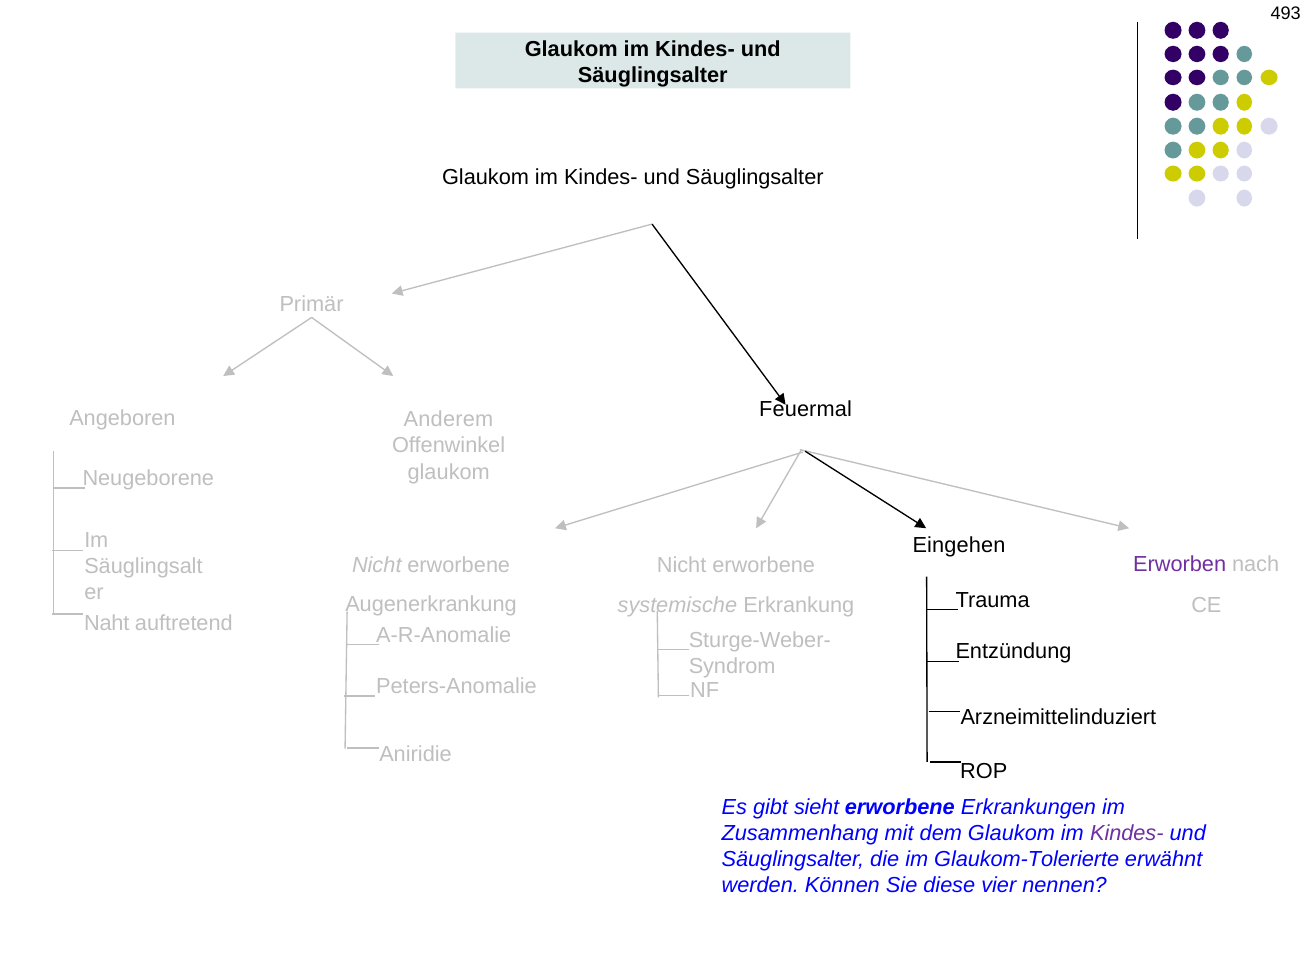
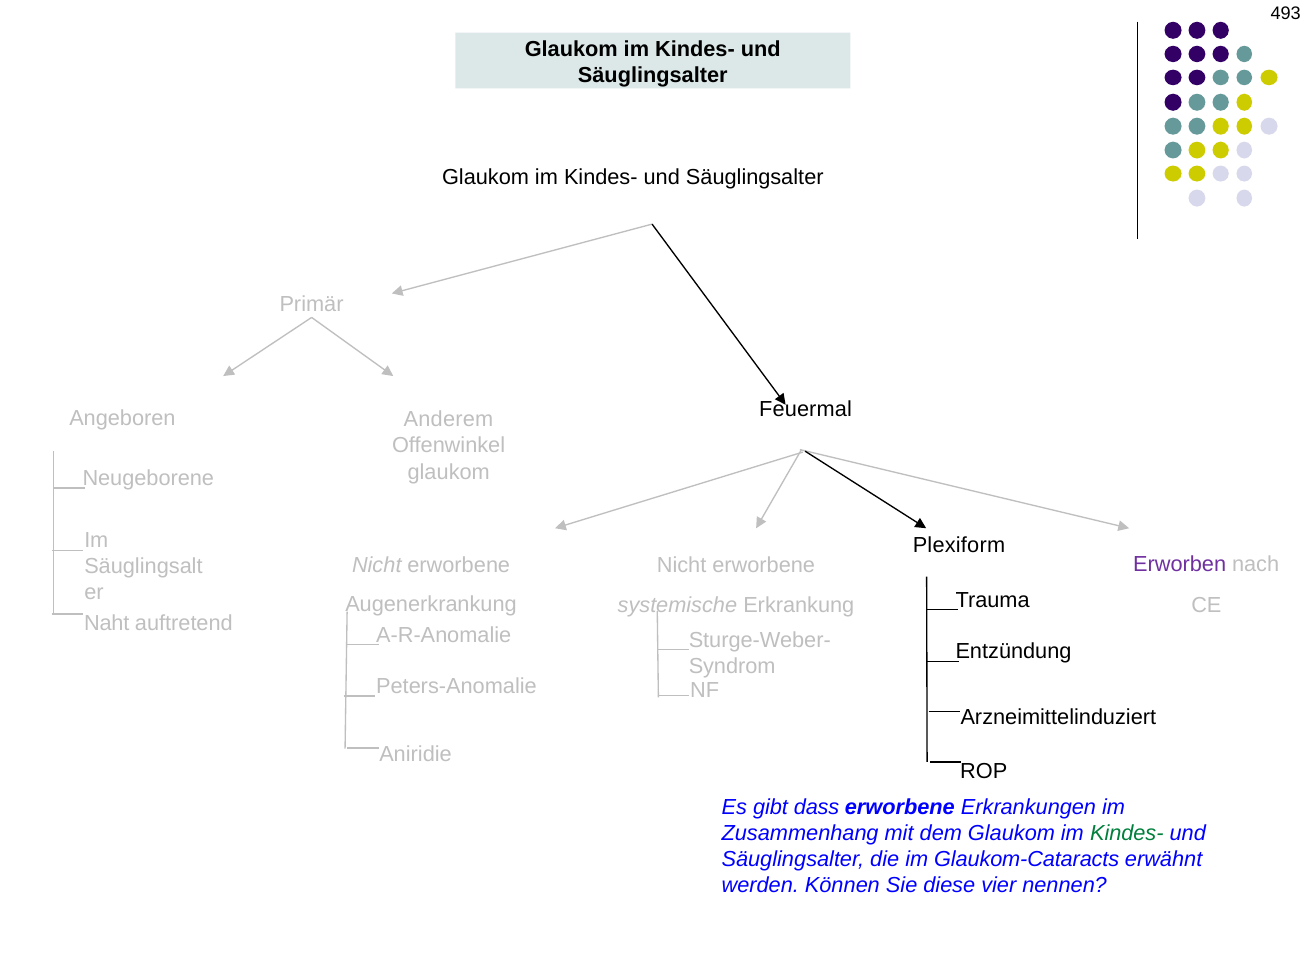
Eingehen: Eingehen -> Plexiform
sieht: sieht -> dass
Kindes- at (1127, 834) colour: purple -> green
Glaukom-Tolerierte: Glaukom-Tolerierte -> Glaukom-Cataracts
